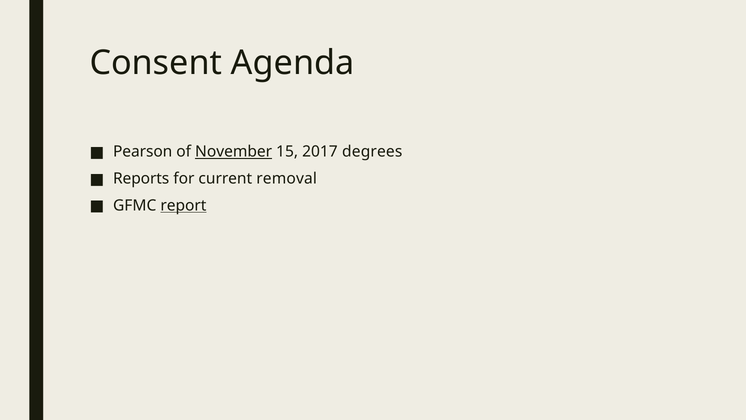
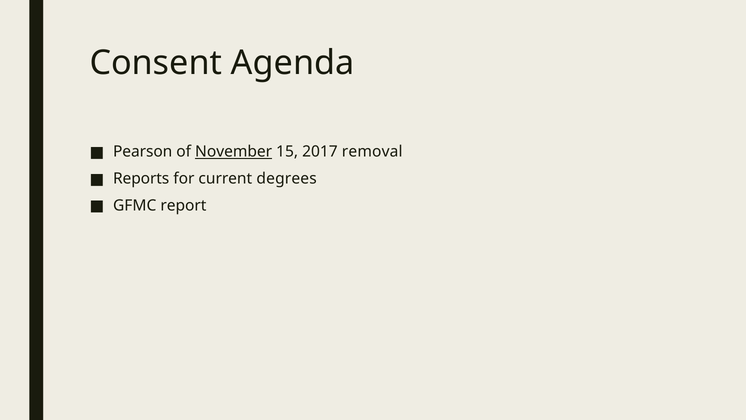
degrees: degrees -> removal
removal: removal -> degrees
report underline: present -> none
